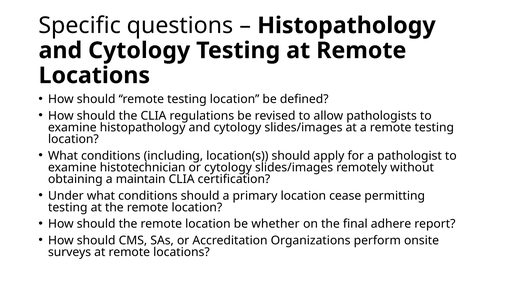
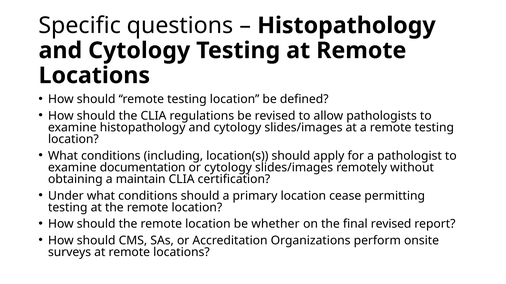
histotechnician: histotechnician -> documentation
final adhere: adhere -> revised
